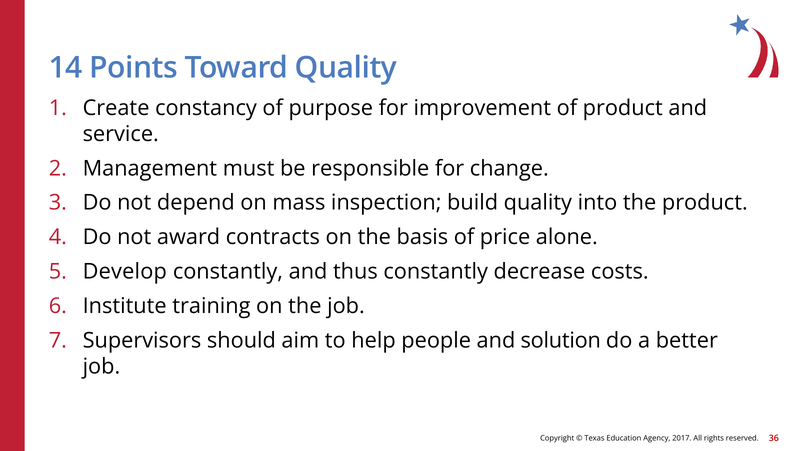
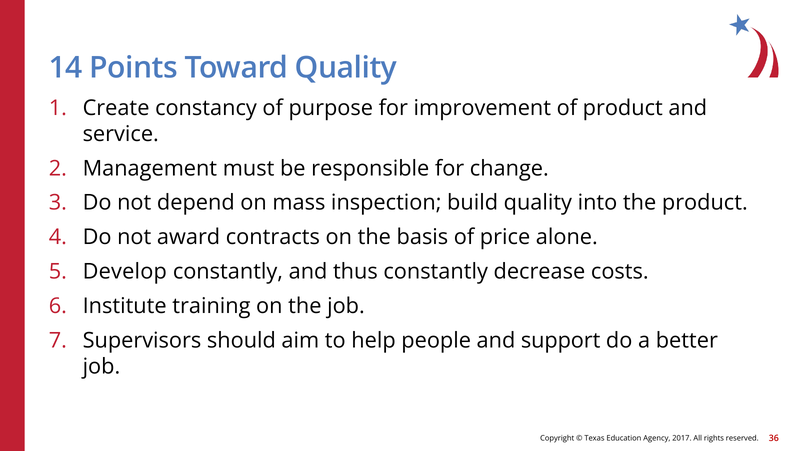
solution: solution -> support
